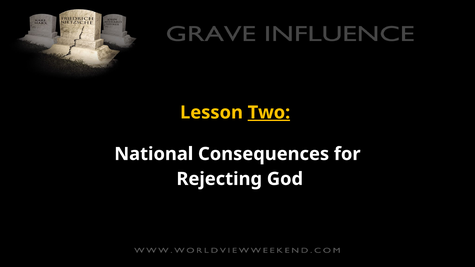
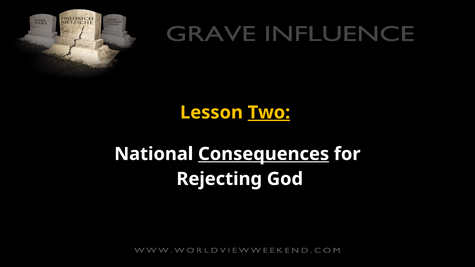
Consequences underline: none -> present
